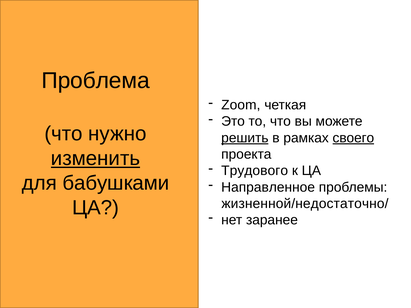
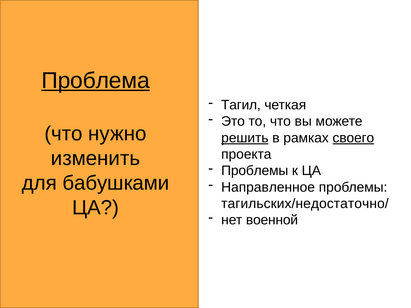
Проблема underline: none -> present
Zoom: Zoom -> Тагил
изменить underline: present -> none
Трудового at (255, 171): Трудового -> Проблемы
жизненной/недостаточно/: жизненной/недостаточно/ -> тагильских/недостаточно/
заранее: заранее -> военной
